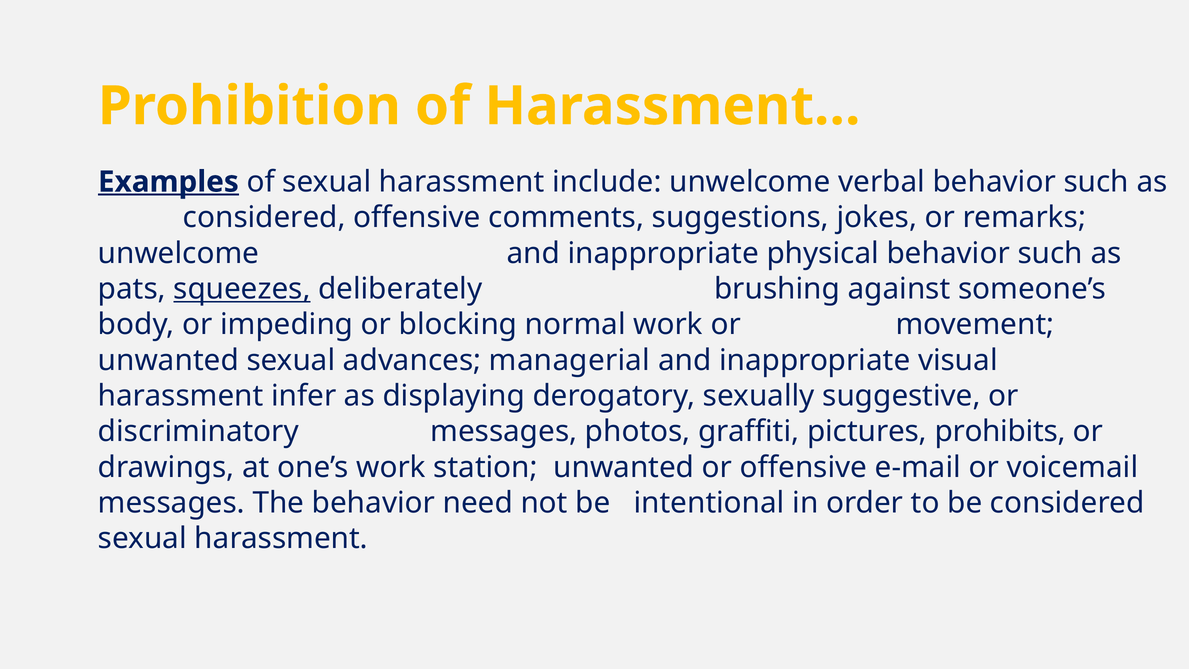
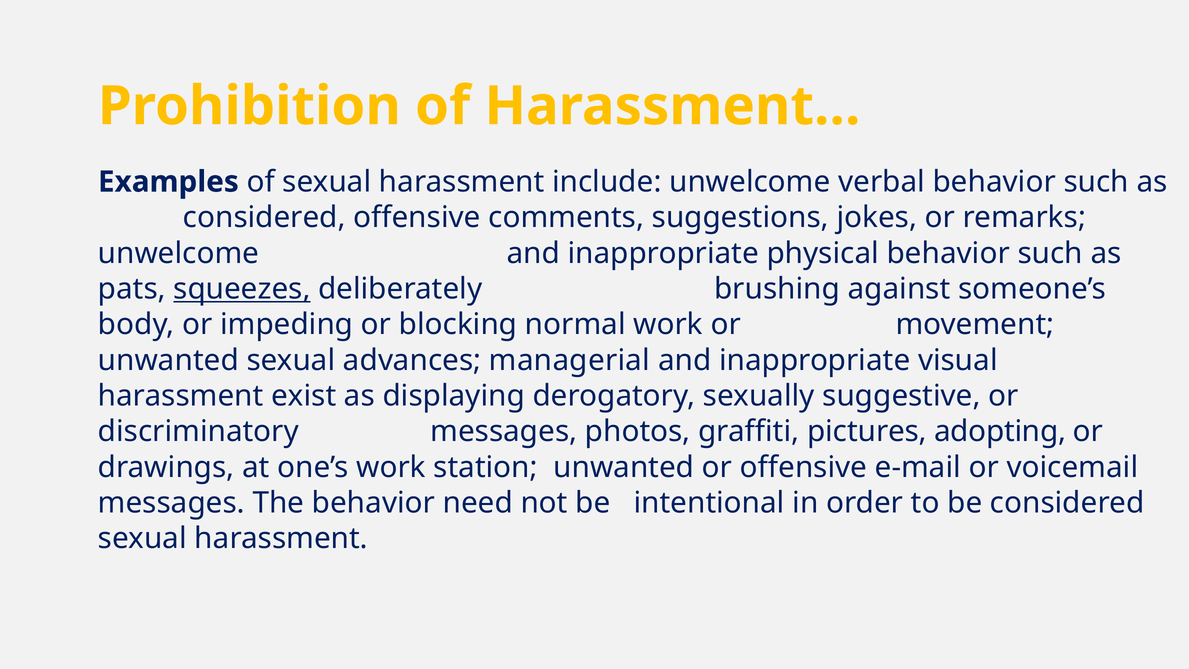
Examples underline: present -> none
infer: infer -> exist
prohibits: prohibits -> adopting
